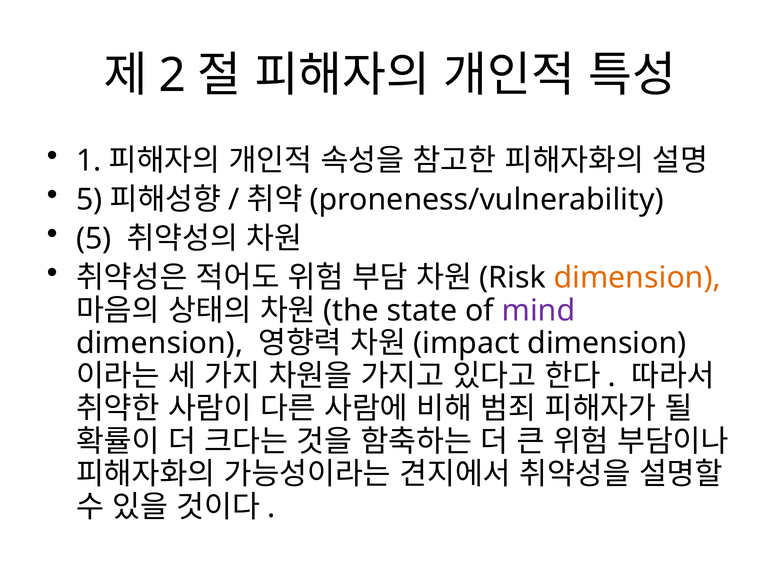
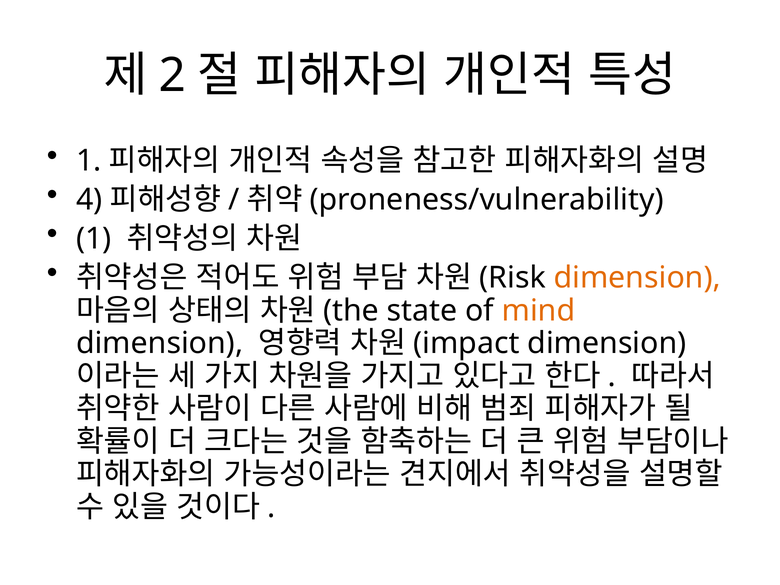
5 at (89, 200): 5 -> 4
5 at (94, 239): 5 -> 1
mind colour: purple -> orange
